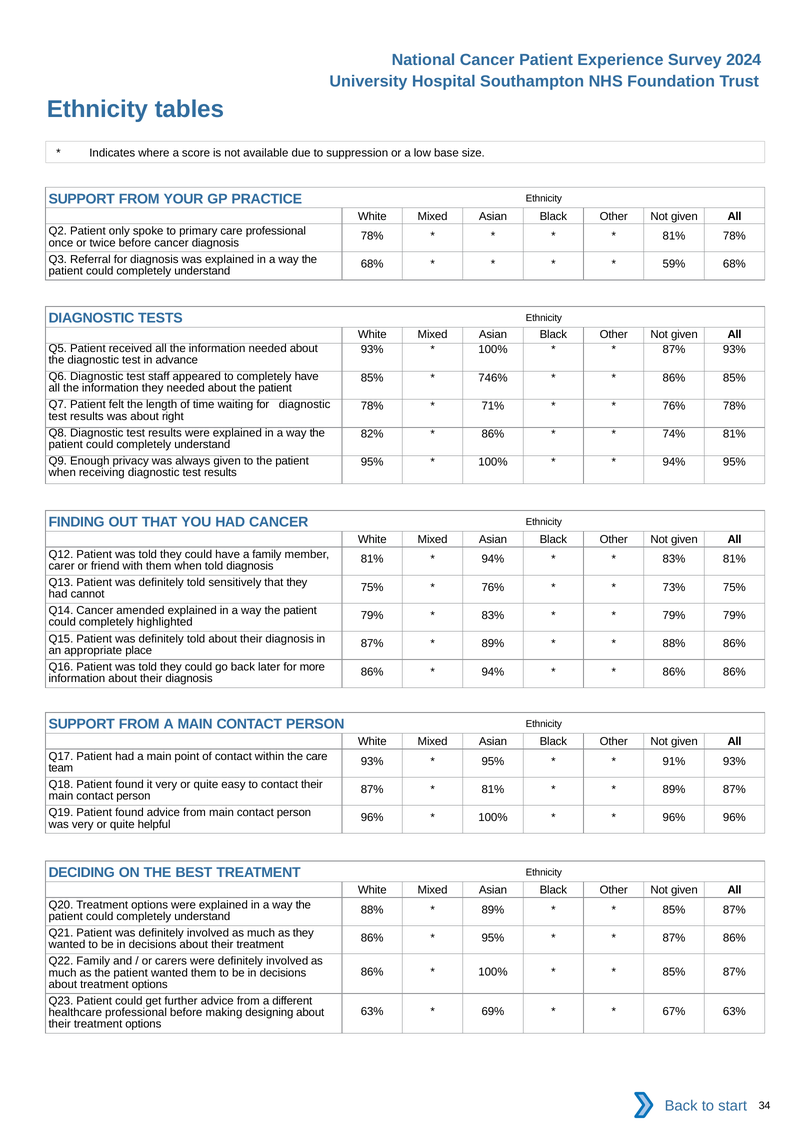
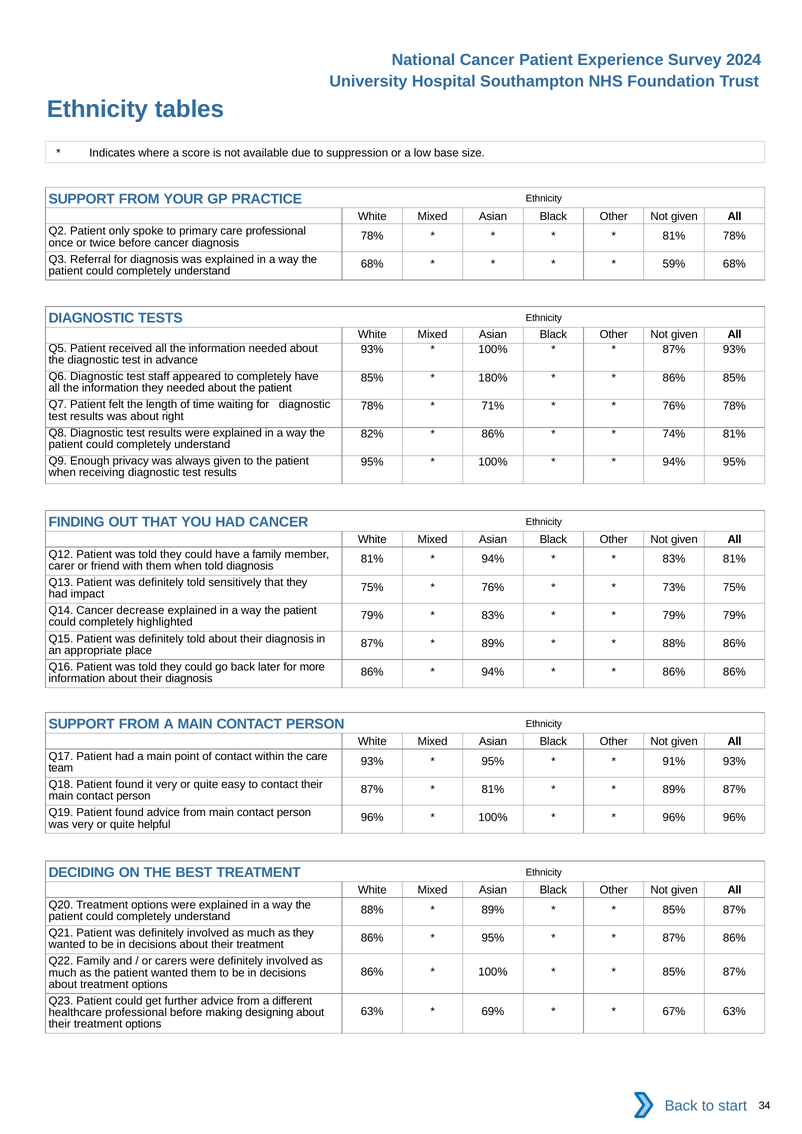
746%: 746% -> 180%
cannot: cannot -> impact
amended: amended -> decrease
